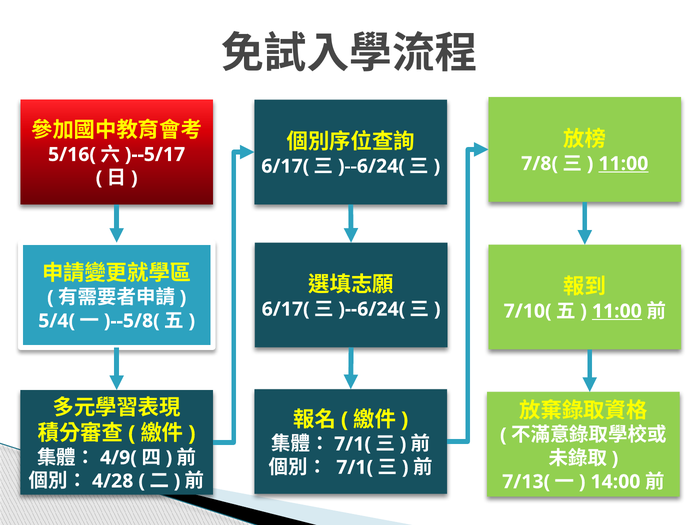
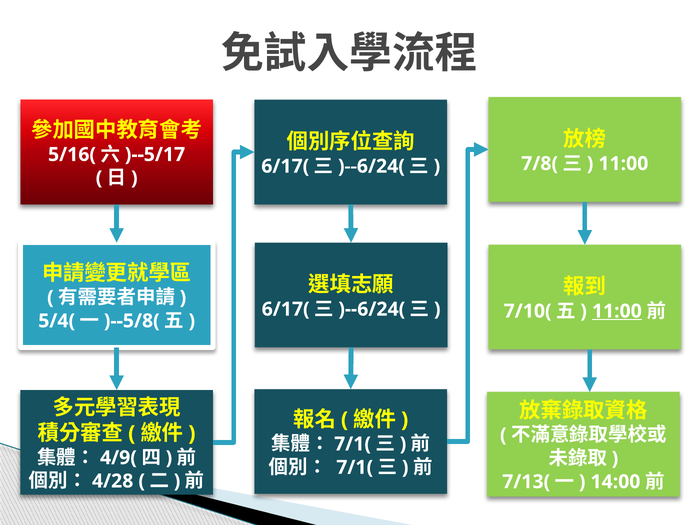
11:00 at (623, 163) underline: present -> none
